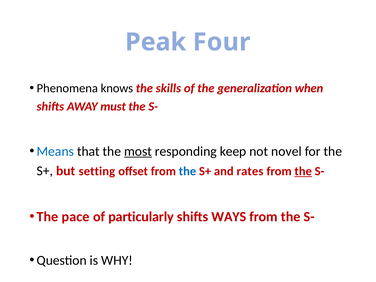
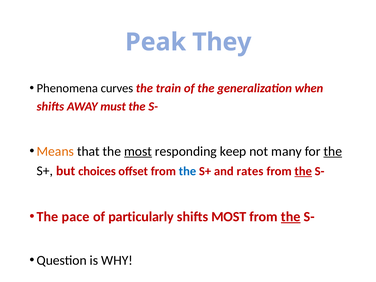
Four: Four -> They
knows: knows -> curves
skills: skills -> train
Means colour: blue -> orange
novel: novel -> many
the at (333, 151) underline: none -> present
setting: setting -> choices
shifts WAYS: WAYS -> MOST
the at (291, 217) underline: none -> present
